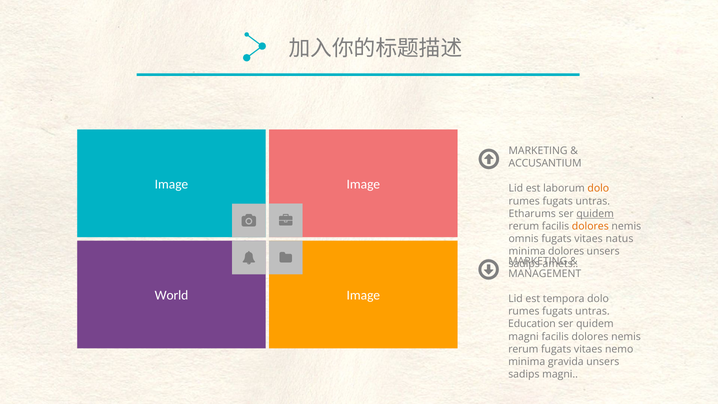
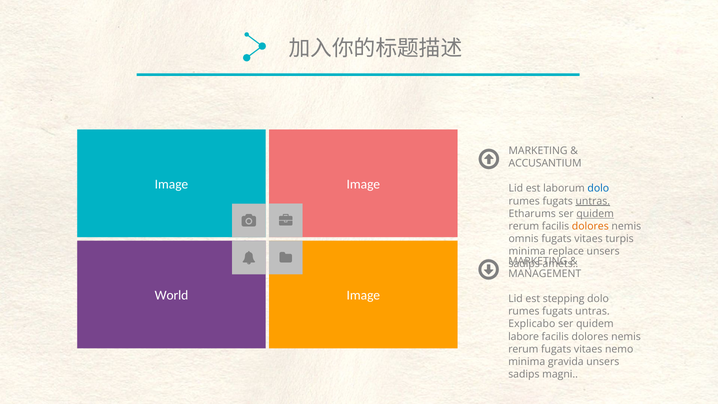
dolo at (598, 188) colour: orange -> blue
untras at (593, 201) underline: none -> present
natus: natus -> turpis
minima dolores: dolores -> replace
tempora: tempora -> stepping
Education: Education -> Explicabo
magni at (524, 337): magni -> labore
